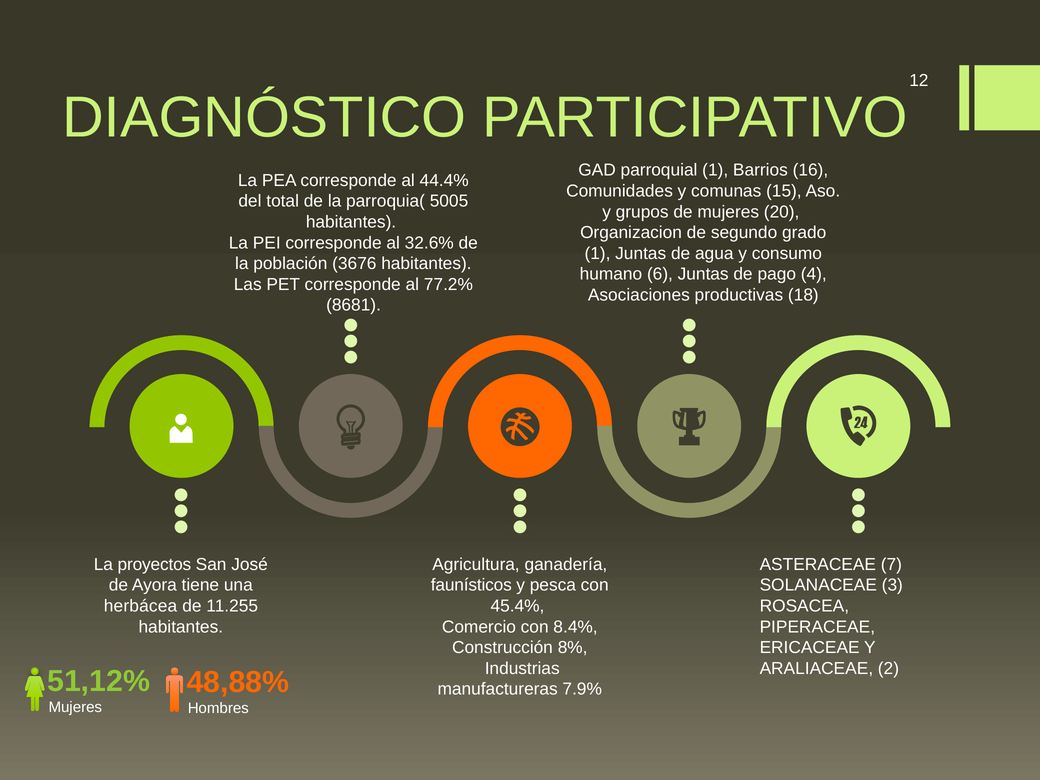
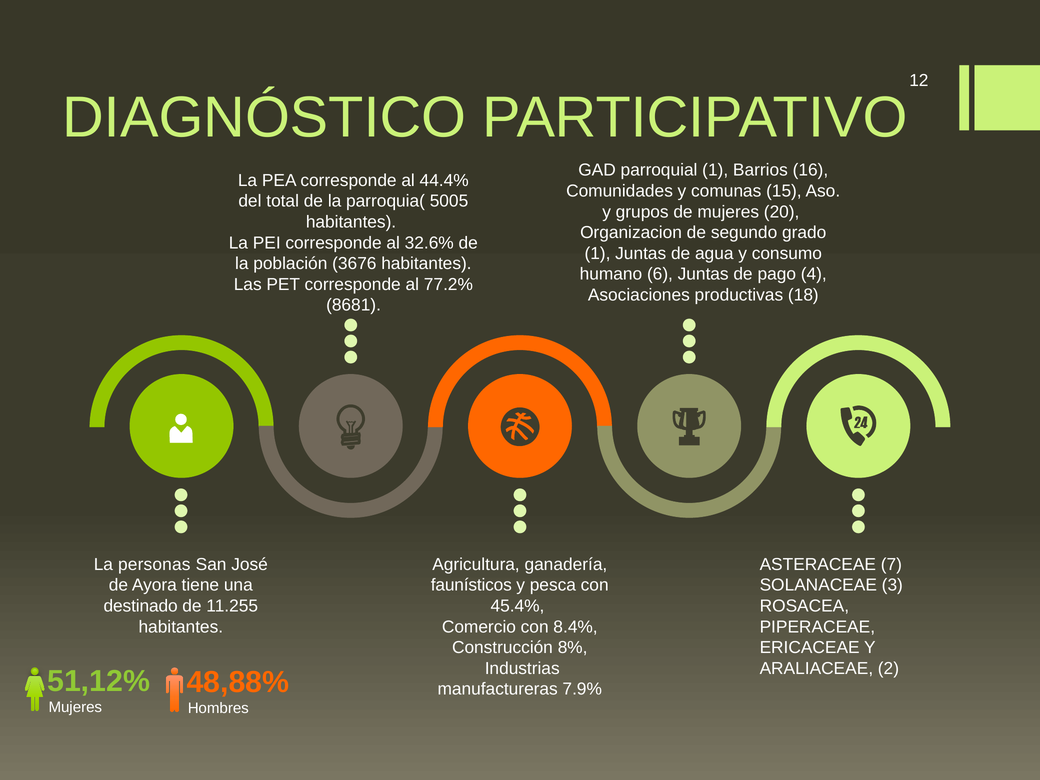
proyectos: proyectos -> personas
herbácea: herbácea -> destinado
